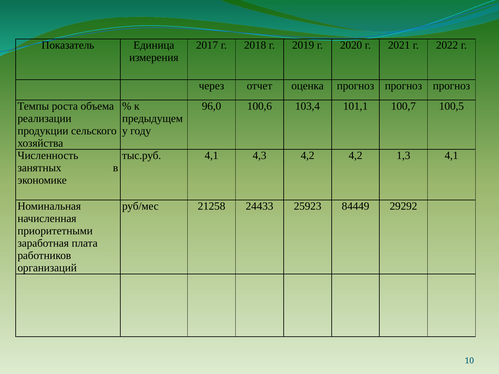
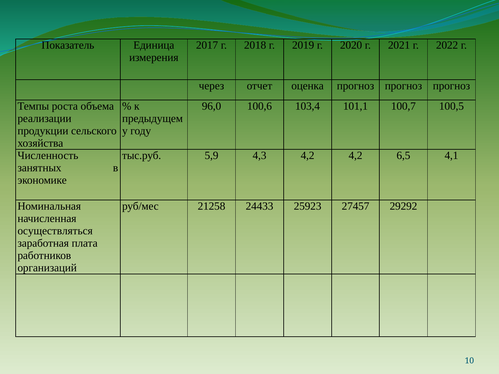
тыс.руб 4,1: 4,1 -> 5,9
1,3: 1,3 -> 6,5
84449: 84449 -> 27457
приоритетными: приоритетными -> осуществляться
